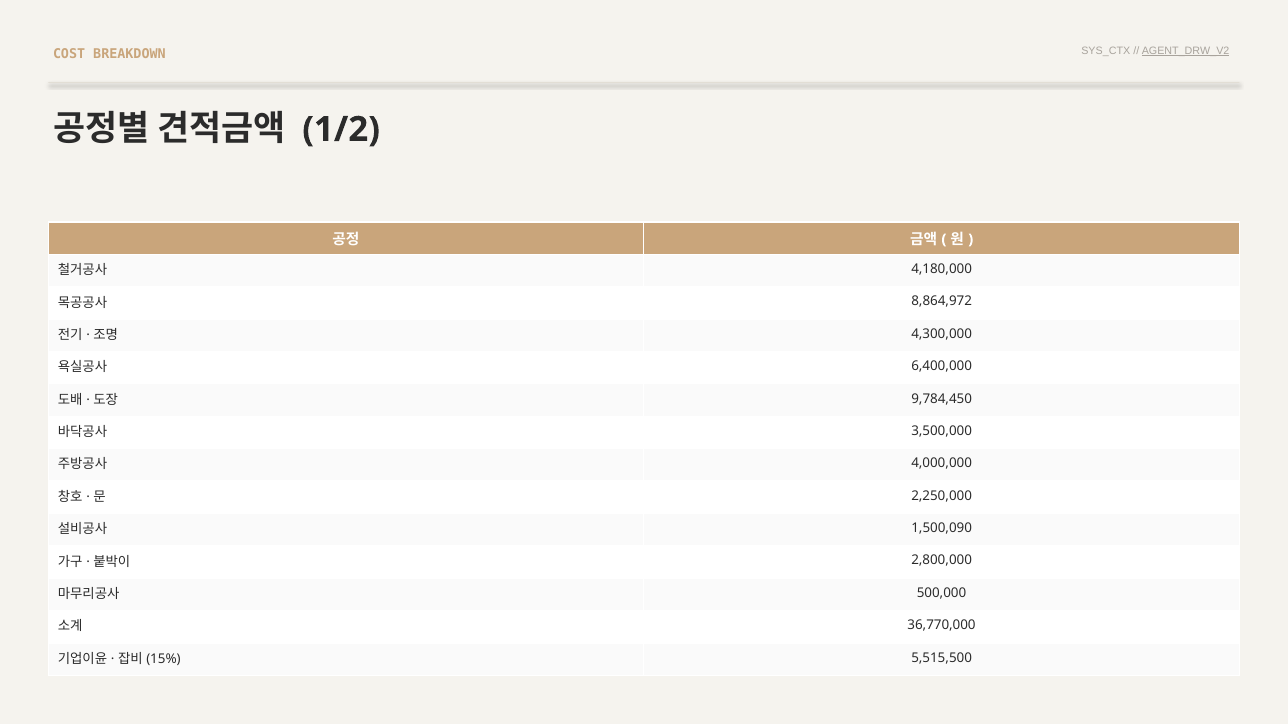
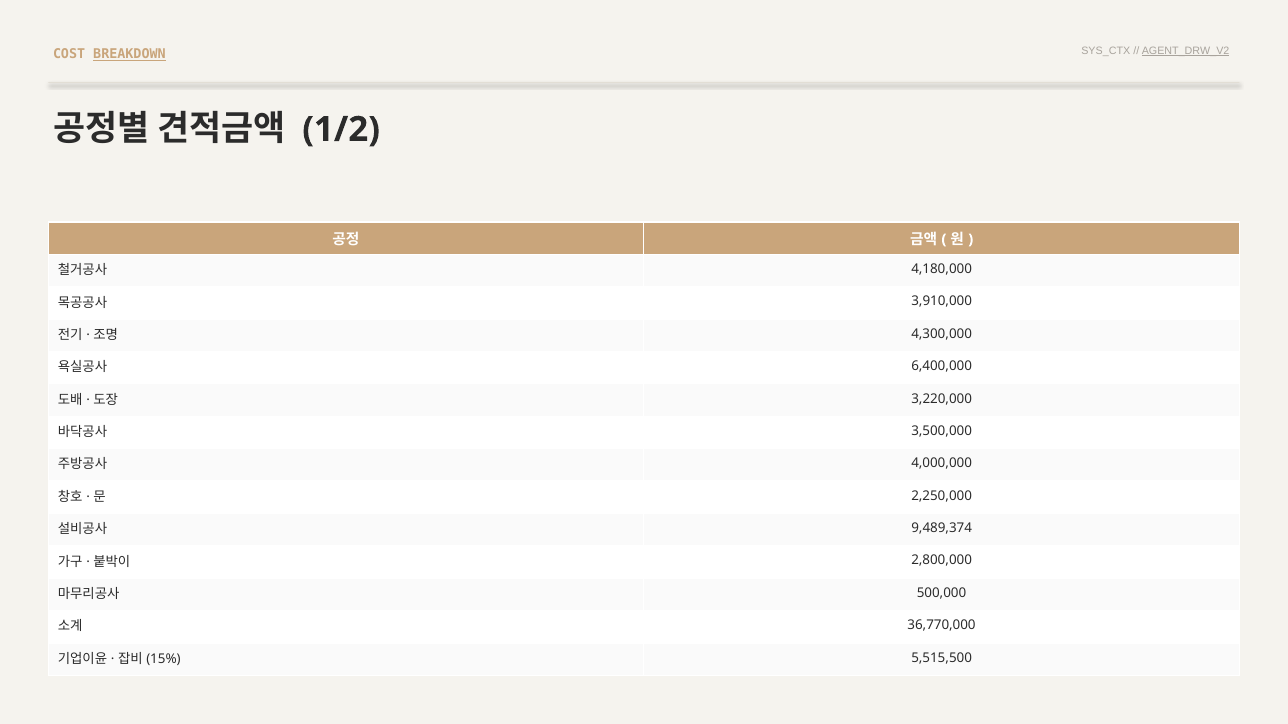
BREAKDOWN underline: none -> present
8,864,972: 8,864,972 -> 3,910,000
9,784,450: 9,784,450 -> 3,220,000
1,500,090: 1,500,090 -> 9,489,374
